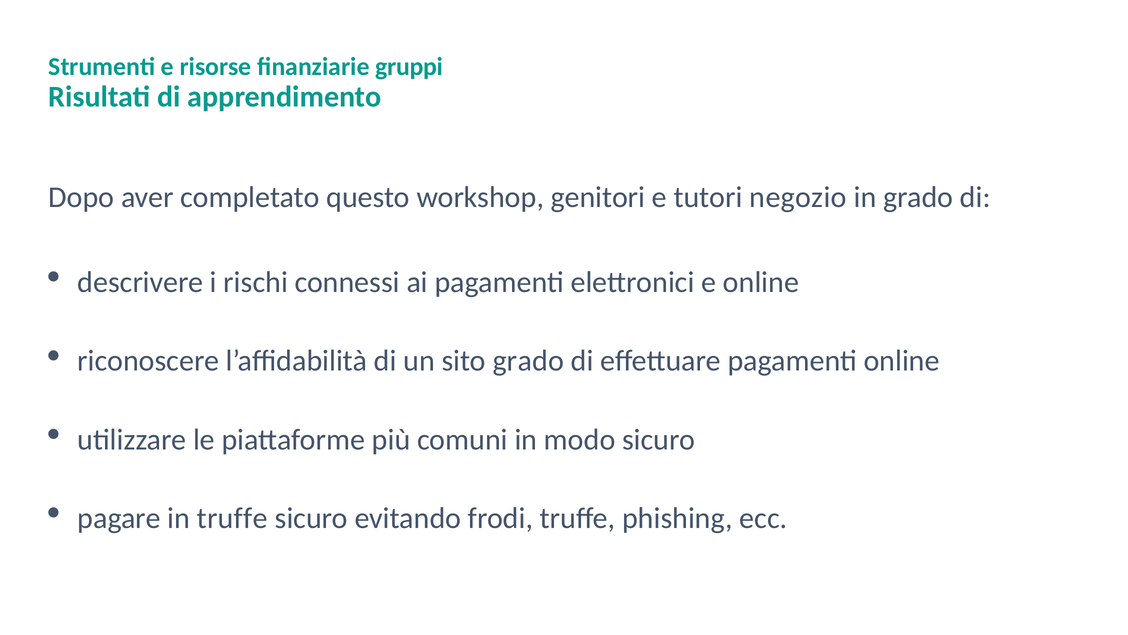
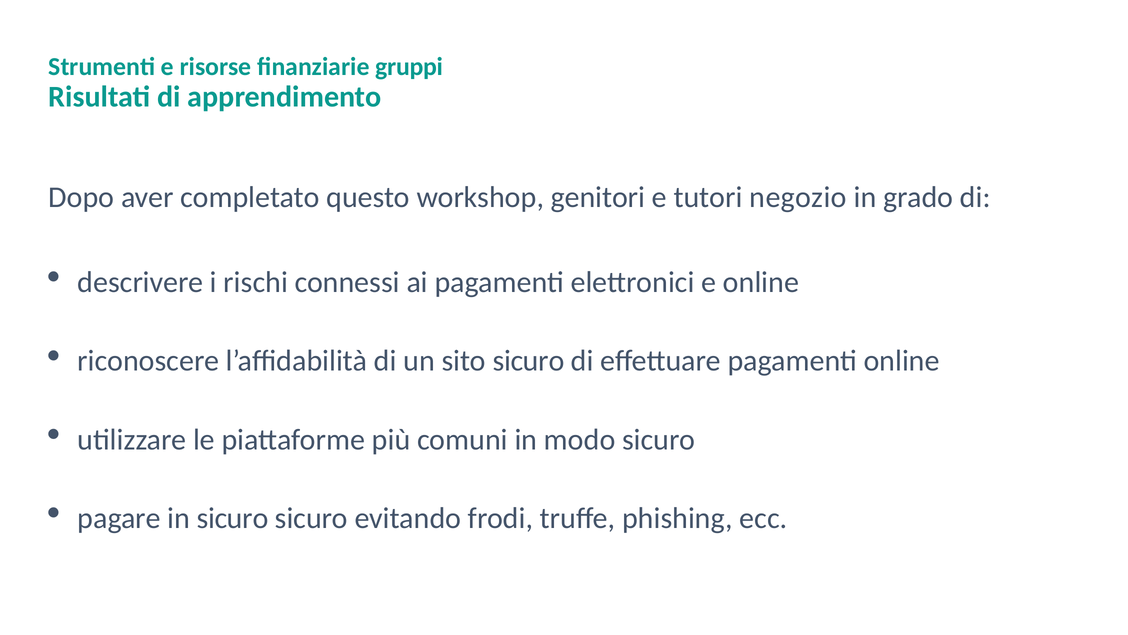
sito grado: grado -> sicuro
in truffe: truffe -> sicuro
